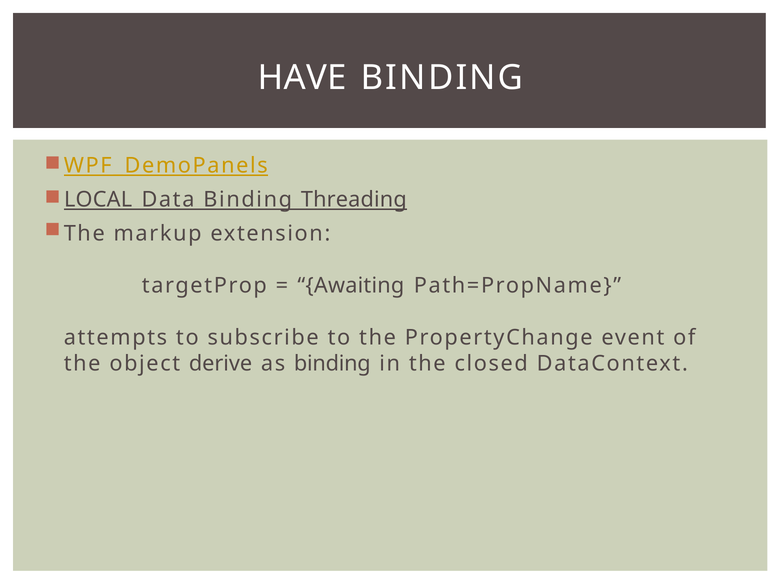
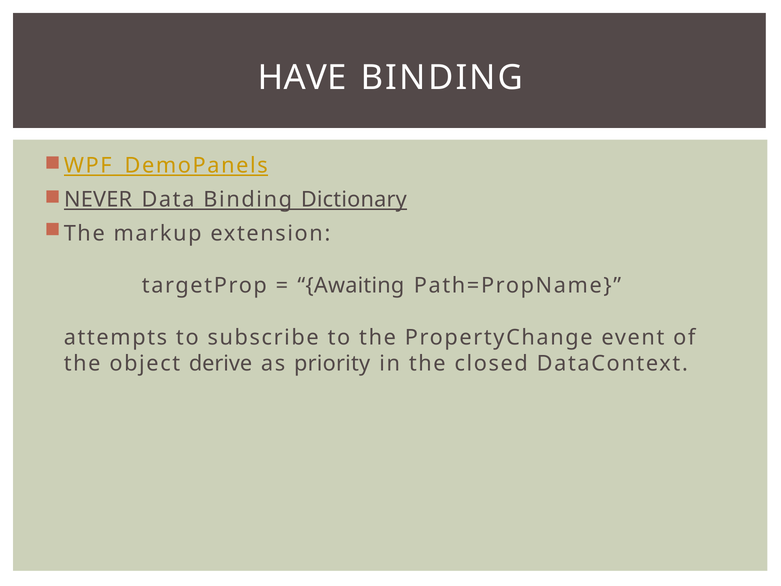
LOCAL: LOCAL -> NEVER
Threading: Threading -> Dictionary
as binding: binding -> priority
